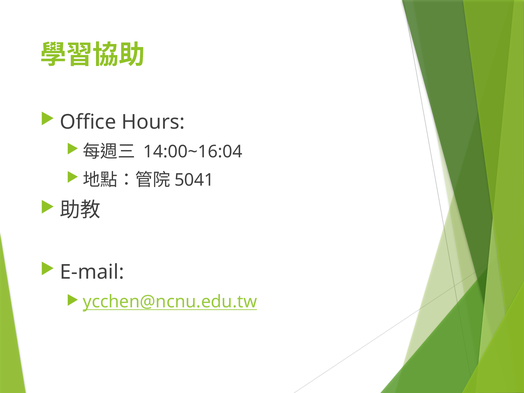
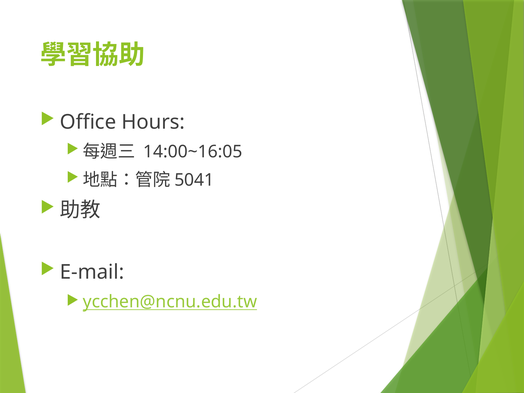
14:00~16:04: 14:00~16:04 -> 14:00~16:05
